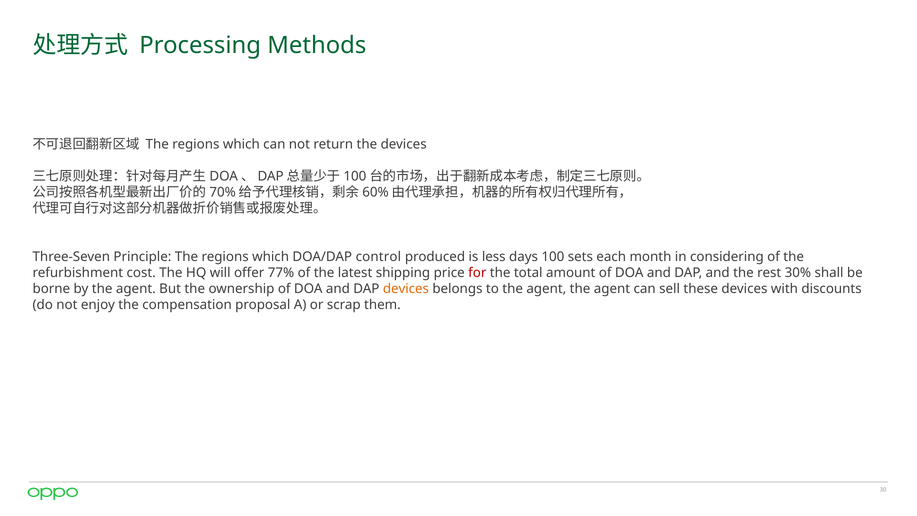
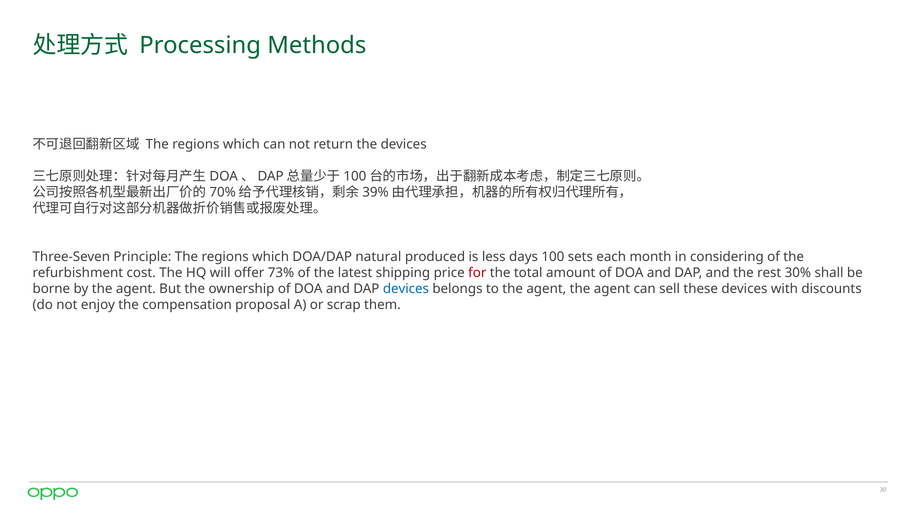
60%: 60% -> 39%
control: control -> natural
77%: 77% -> 73%
devices at (406, 289) colour: orange -> blue
